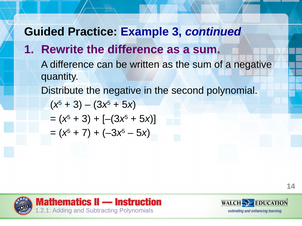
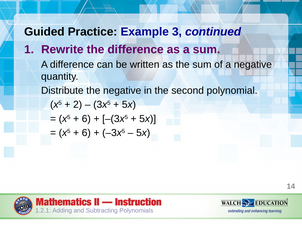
3 at (78, 105): 3 -> 2
3 at (86, 119): 3 -> 6
7 at (86, 133): 7 -> 6
